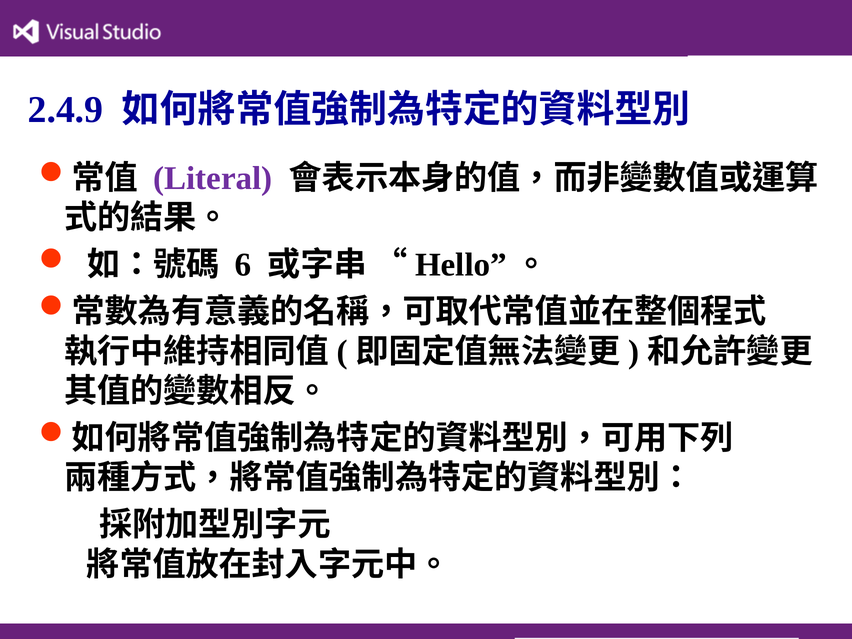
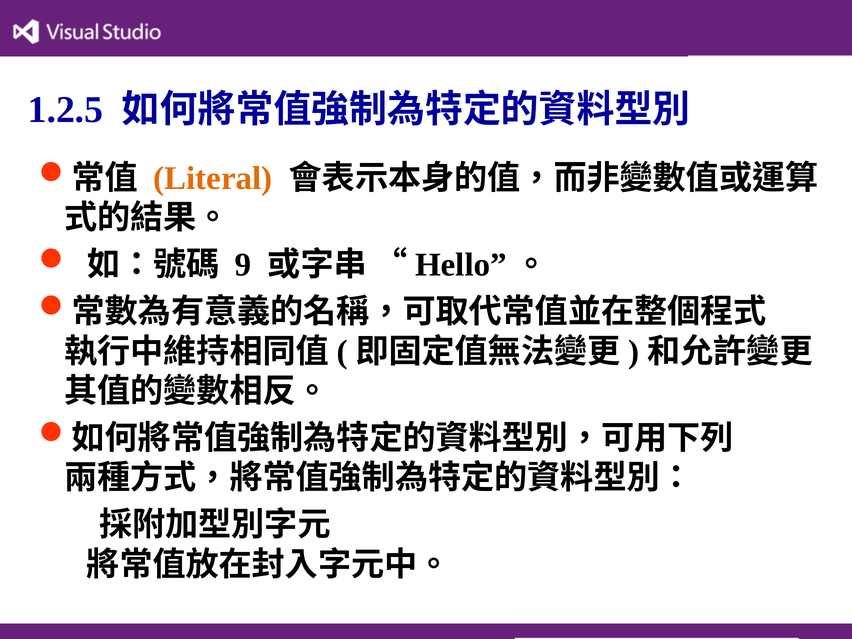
2.4.9: 2.4.9 -> 1.2.5
Literal colour: purple -> orange
6: 6 -> 9
